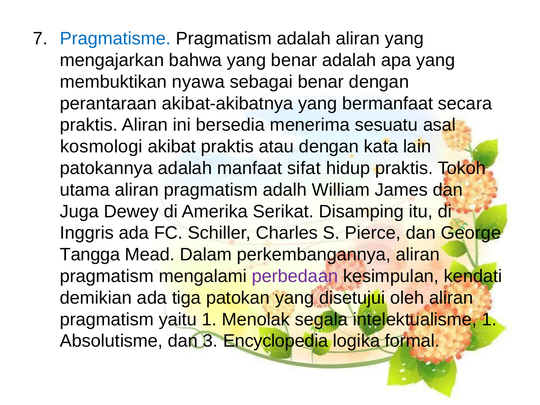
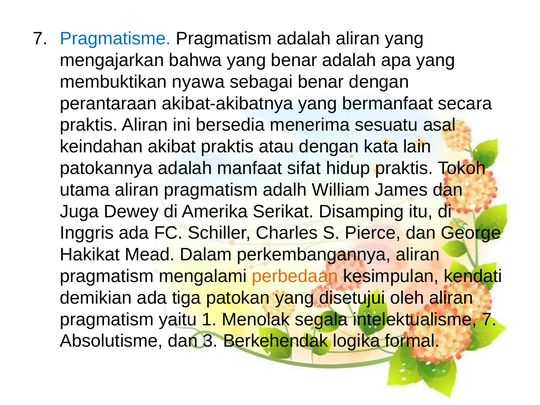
kosmologi: kosmologi -> keindahan
Tangga: Tangga -> Hakikat
perbedaan colour: purple -> orange
intelektualisme 1: 1 -> 7
Encyclopedia: Encyclopedia -> Berkehendak
